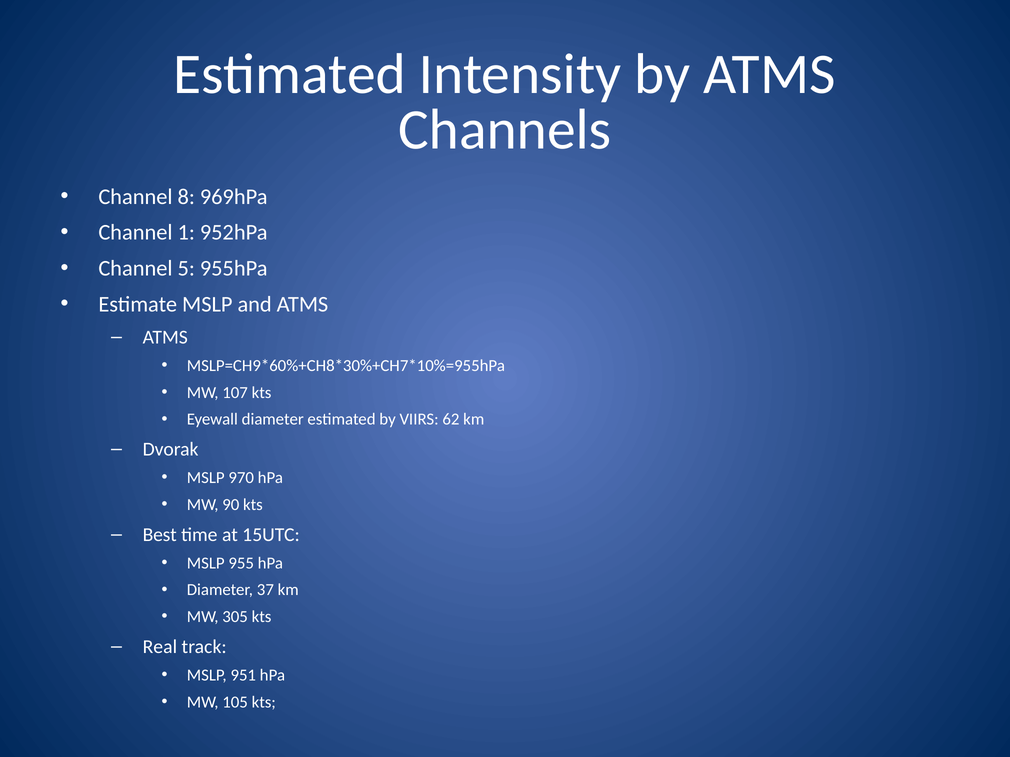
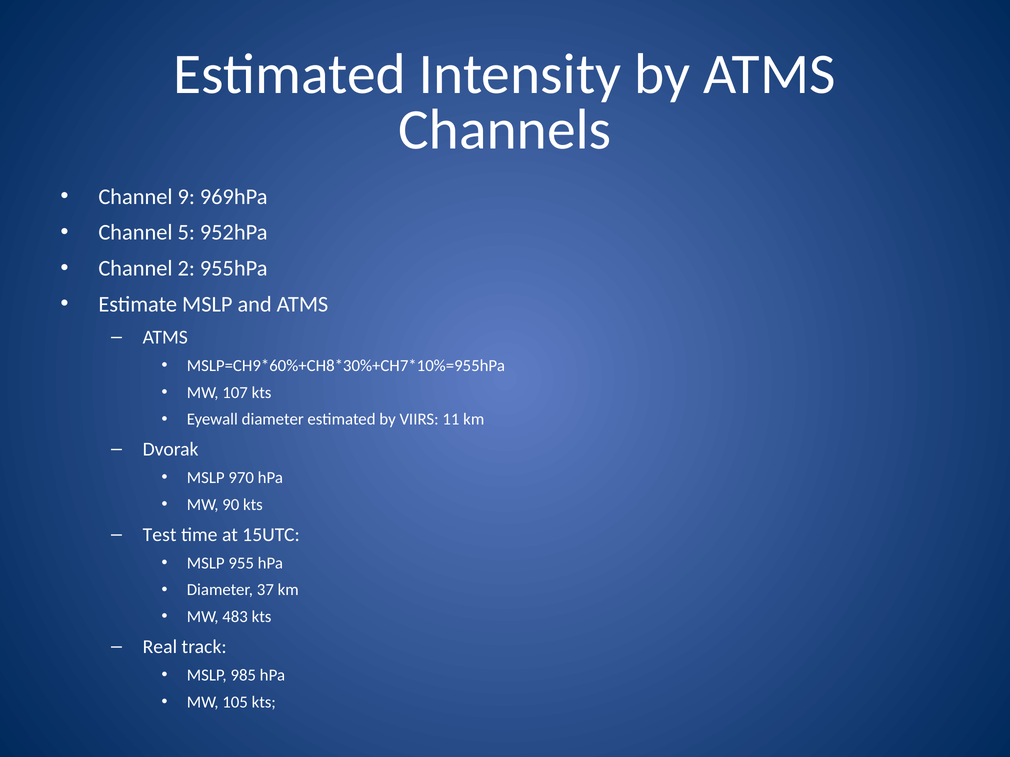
8: 8 -> 9
1: 1 -> 5
5: 5 -> 2
62: 62 -> 11
Best: Best -> Test
305: 305 -> 483
951: 951 -> 985
